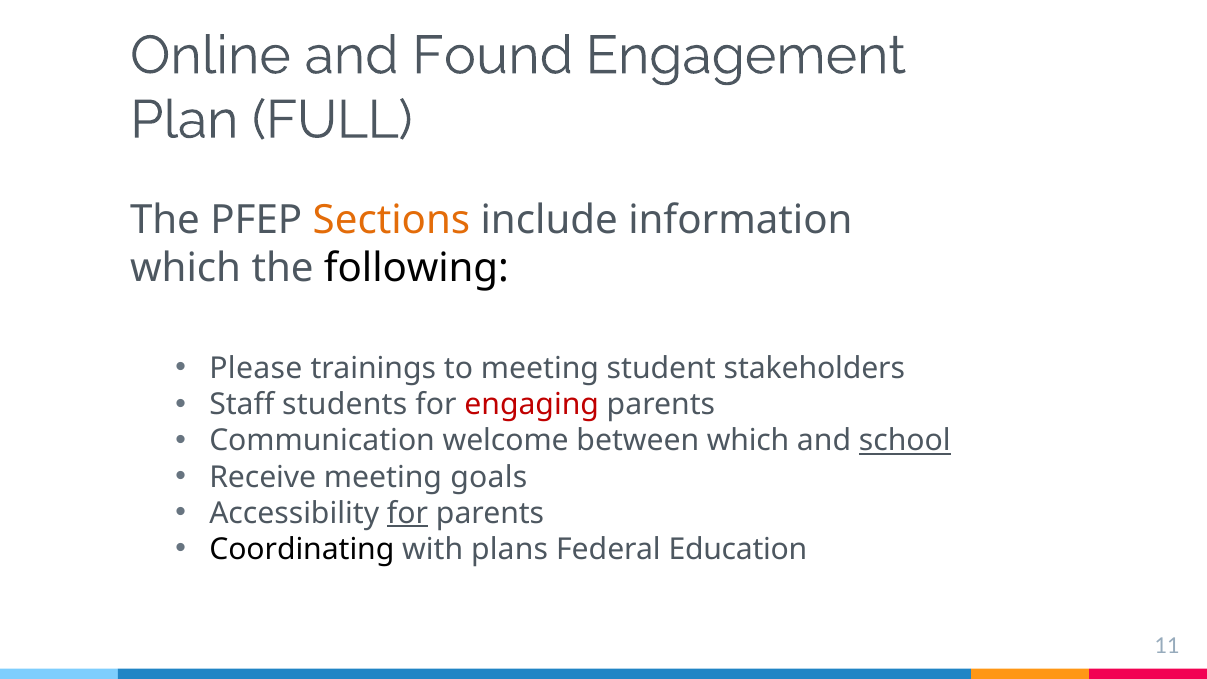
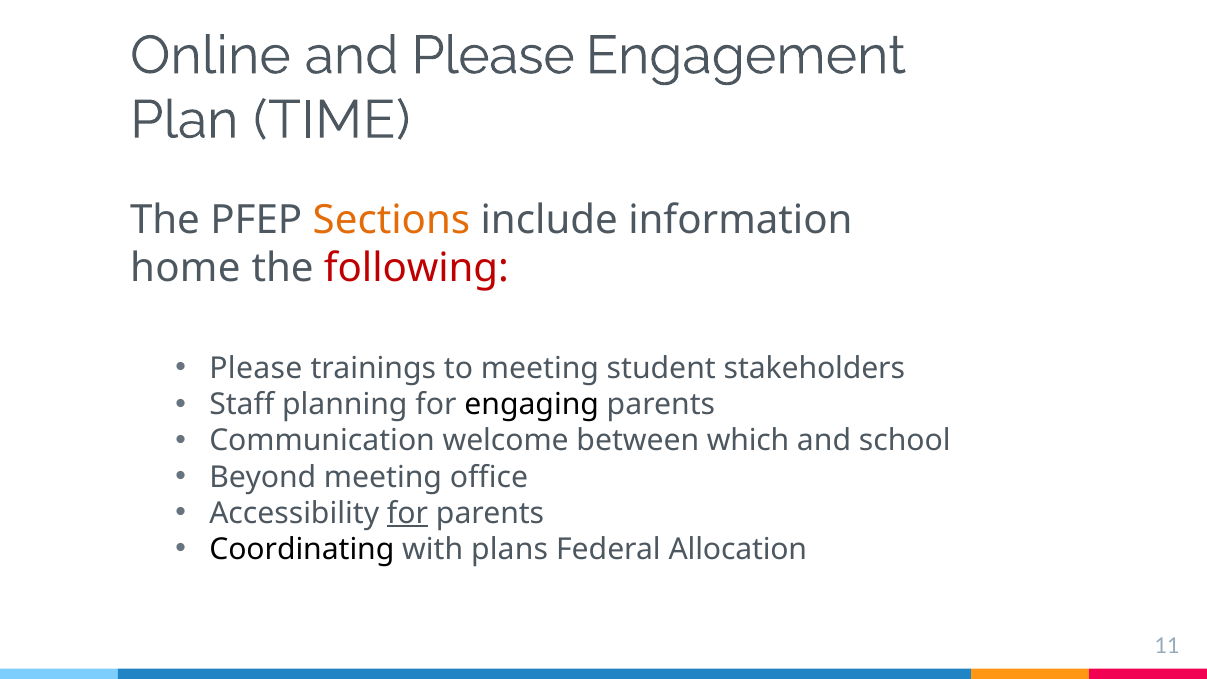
and Found: Found -> Please
FULL: FULL -> TIME
which at (186, 269): which -> home
following colour: black -> red
students: students -> planning
engaging colour: red -> black
school underline: present -> none
Receive: Receive -> Beyond
goals: goals -> office
Education: Education -> Allocation
